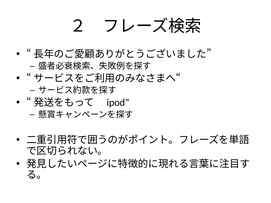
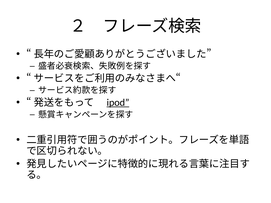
ipod underline: none -> present
